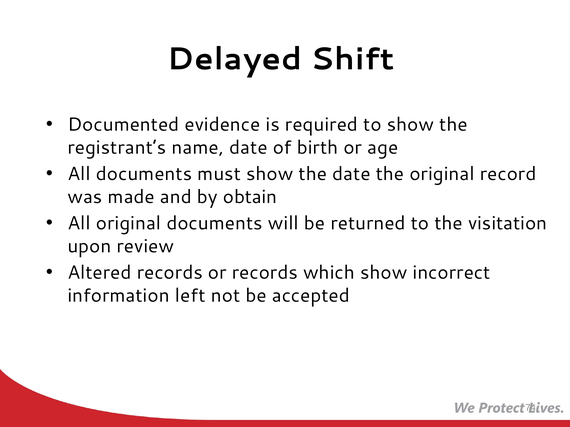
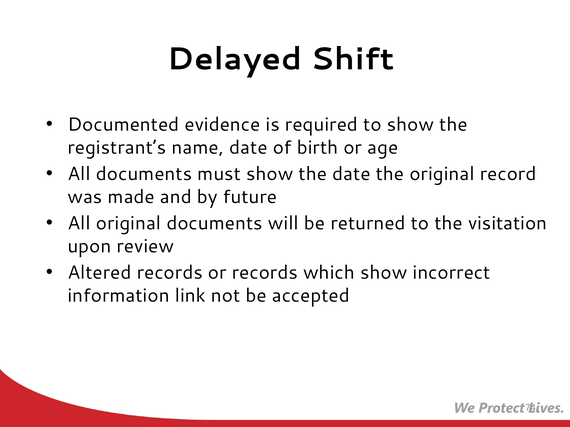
obtain: obtain -> future
left: left -> link
